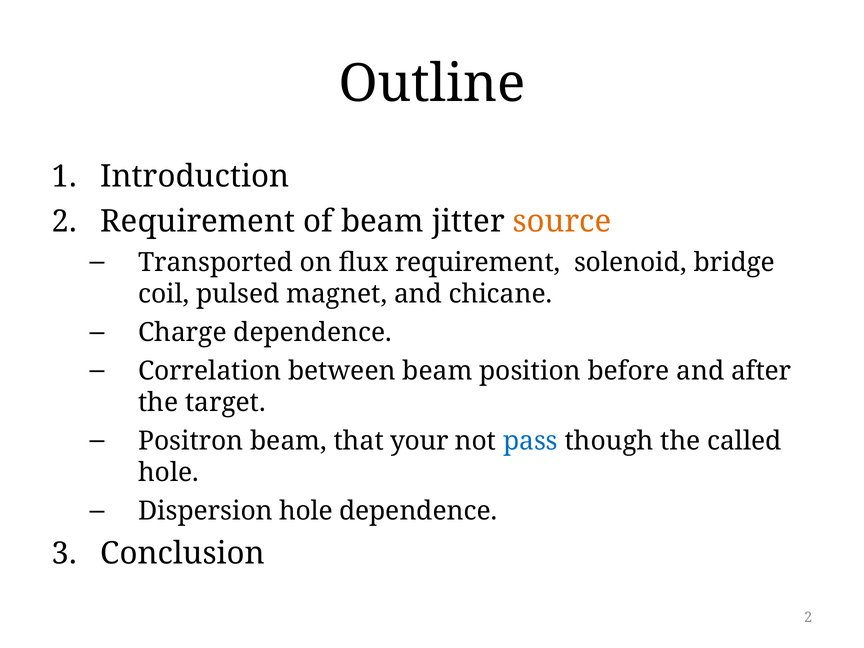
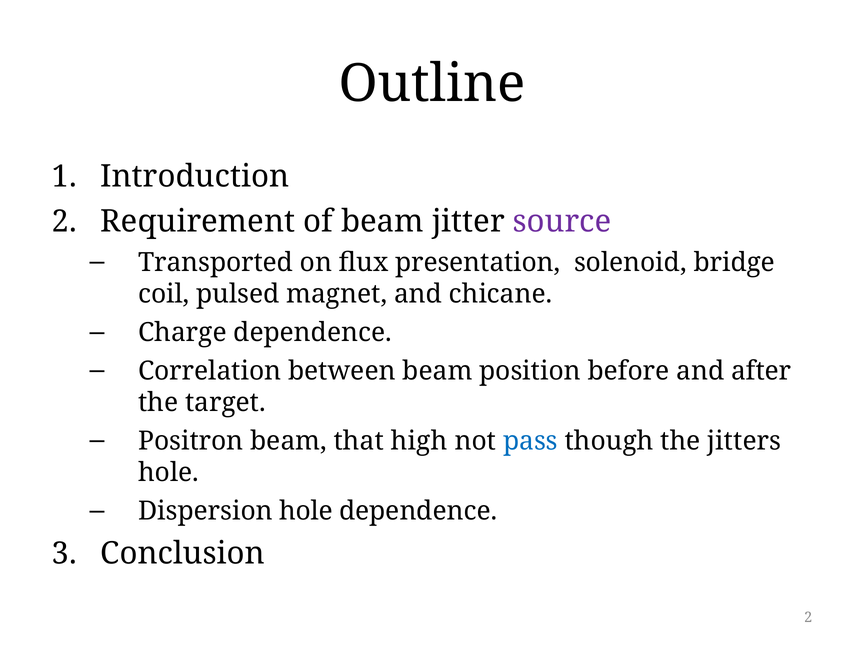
source colour: orange -> purple
flux requirement: requirement -> presentation
your: your -> high
called: called -> jitters
